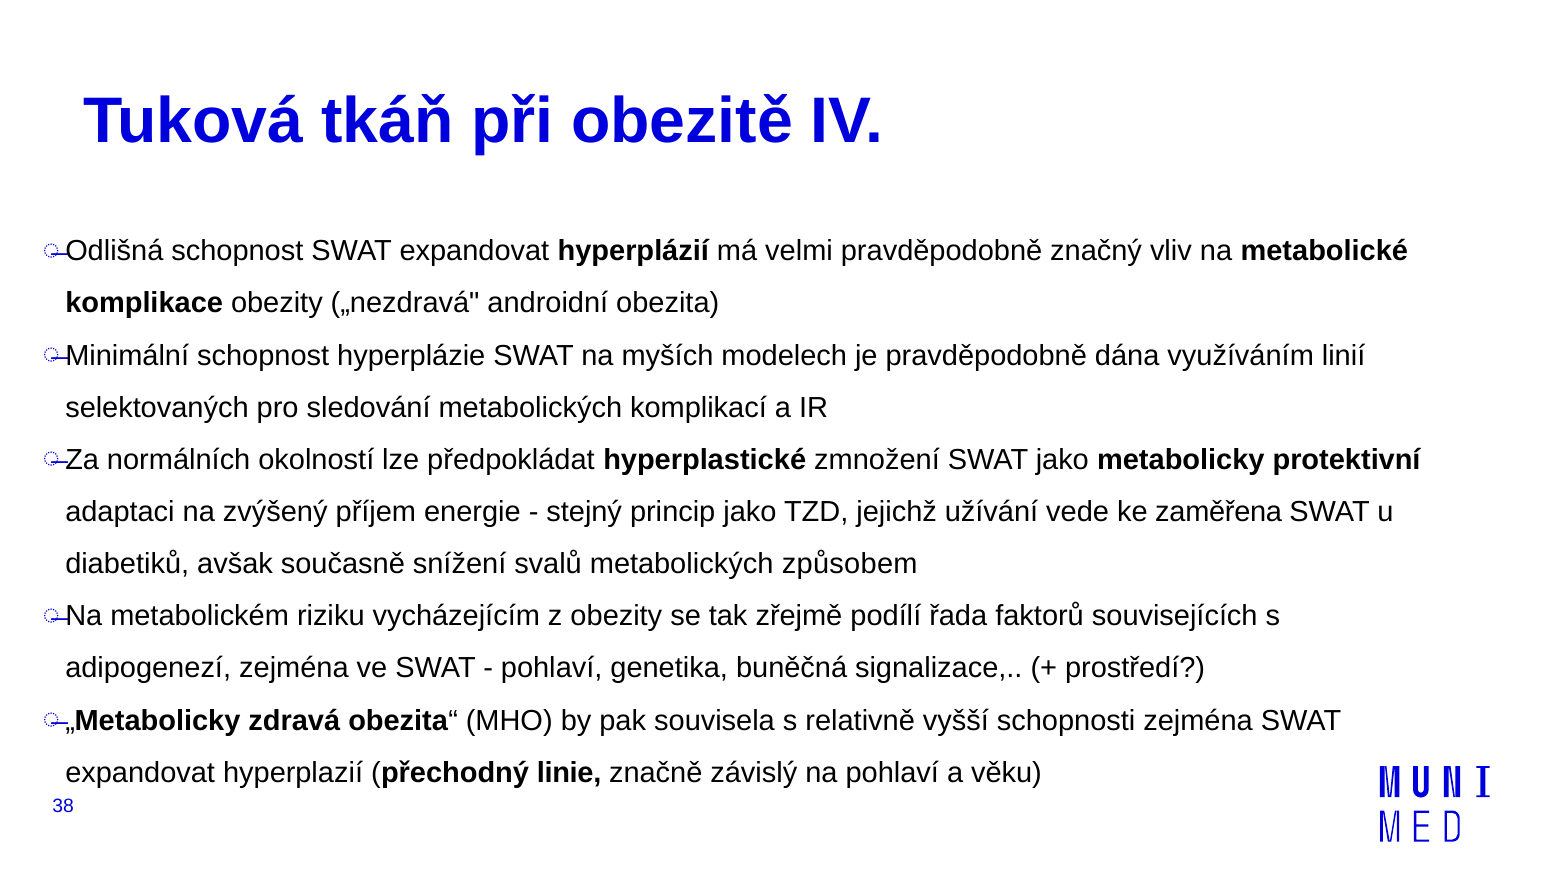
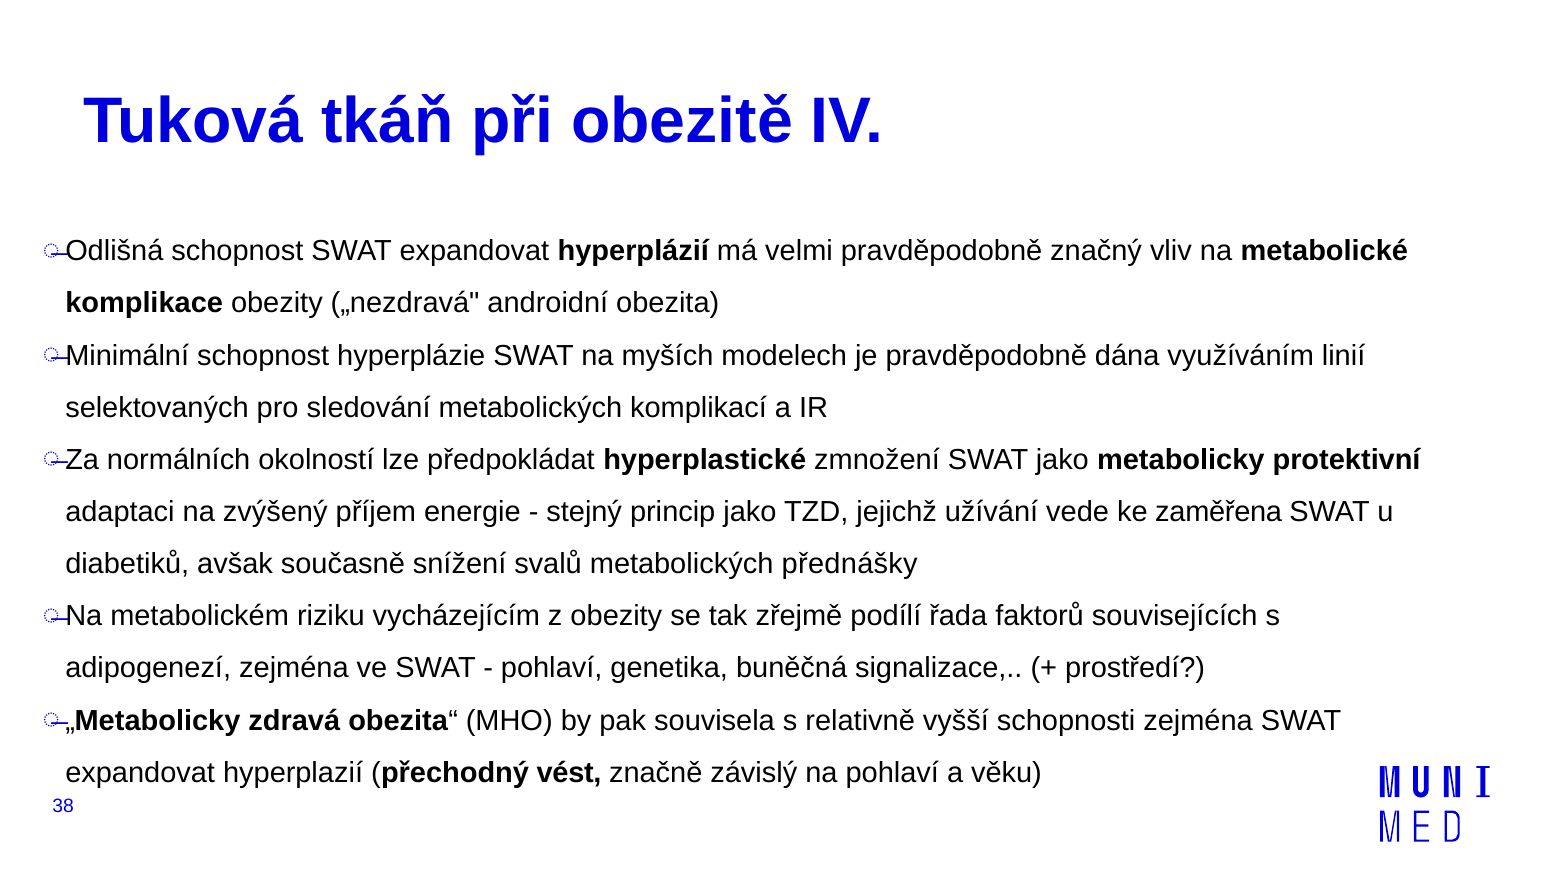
způsobem: způsobem -> přednášky
linie: linie -> vést
